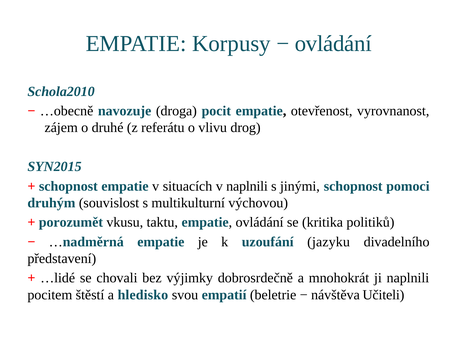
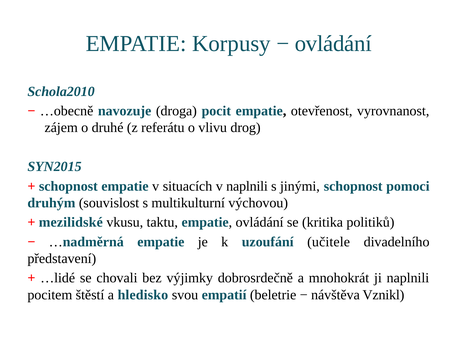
porozumět: porozumět -> mezilidské
jazyku: jazyku -> učitele
Učiteli: Učiteli -> Vznikl
